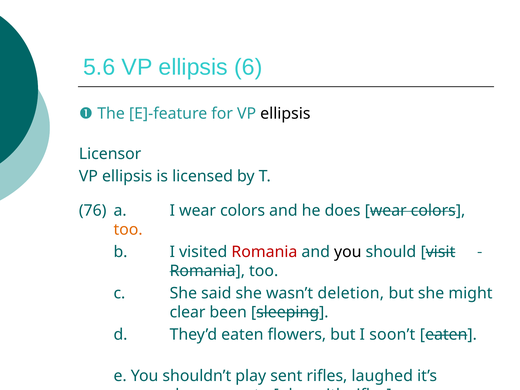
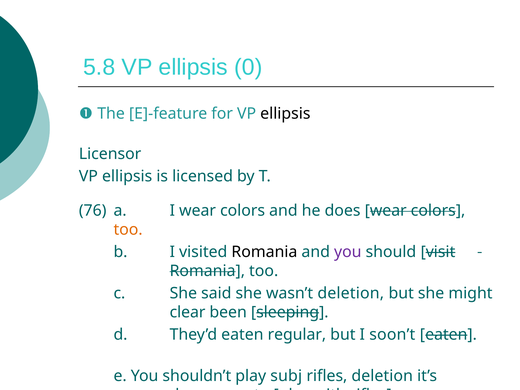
5.6: 5.6 -> 5.8
6: 6 -> 0
Romania at (264, 252) colour: red -> black
you at (348, 252) colour: black -> purple
flowers: flowers -> regular
sent: sent -> subj
rifles laughed: laughed -> deletion
